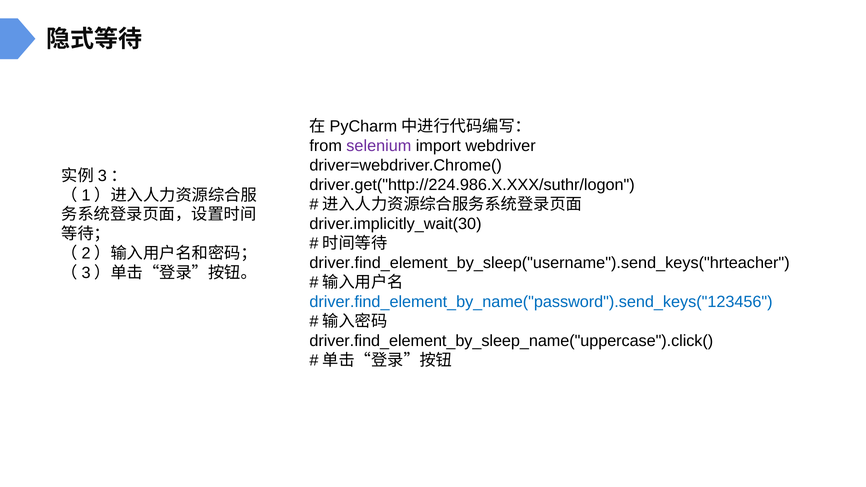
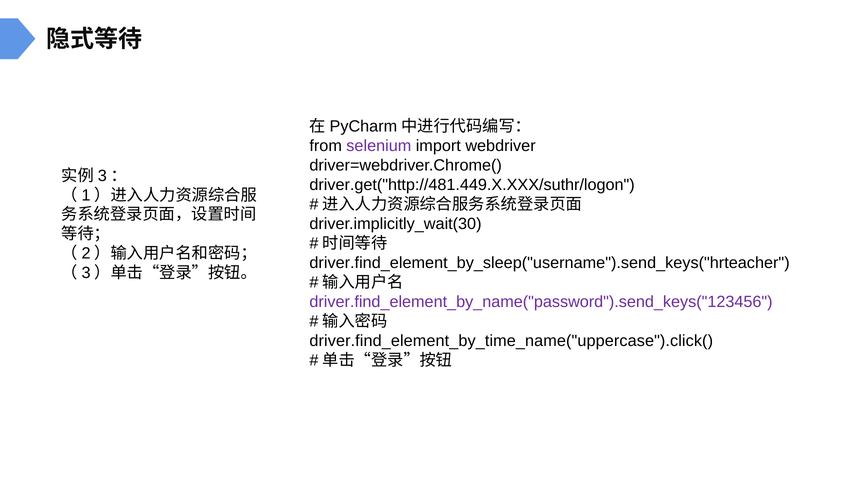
driver.get("http://224.986.X.XXX/suthr/logon: driver.get("http://224.986.X.XXX/suthr/logon -> driver.get("http://481.449.X.XXX/suthr/logon
driver.find_element_by_name("password").send_keys("123456 colour: blue -> purple
driver.find_element_by_sleep_name("uppercase").click(: driver.find_element_by_sleep_name("uppercase").click( -> driver.find_element_by_time_name("uppercase").click(
